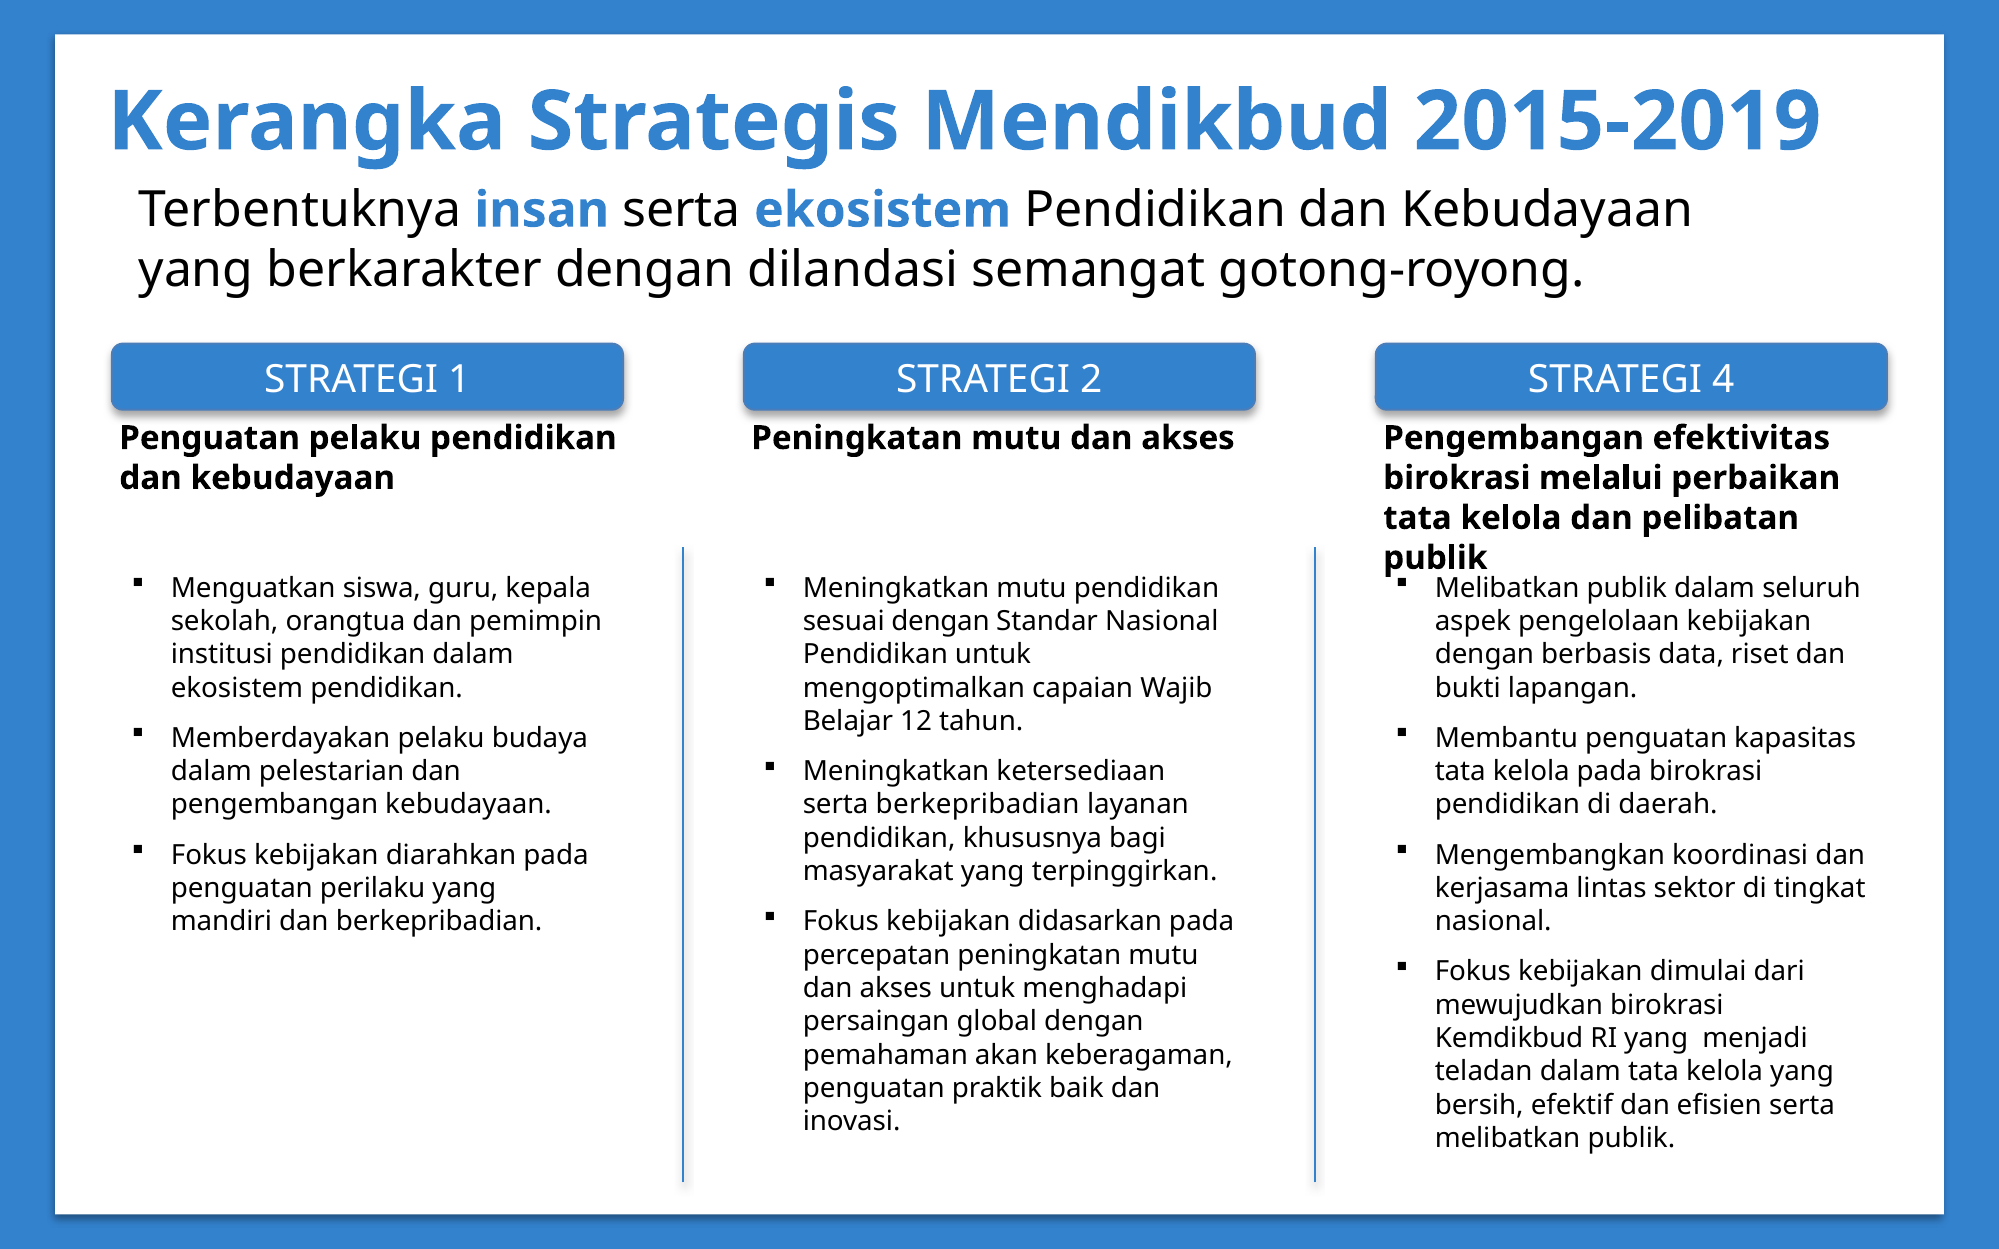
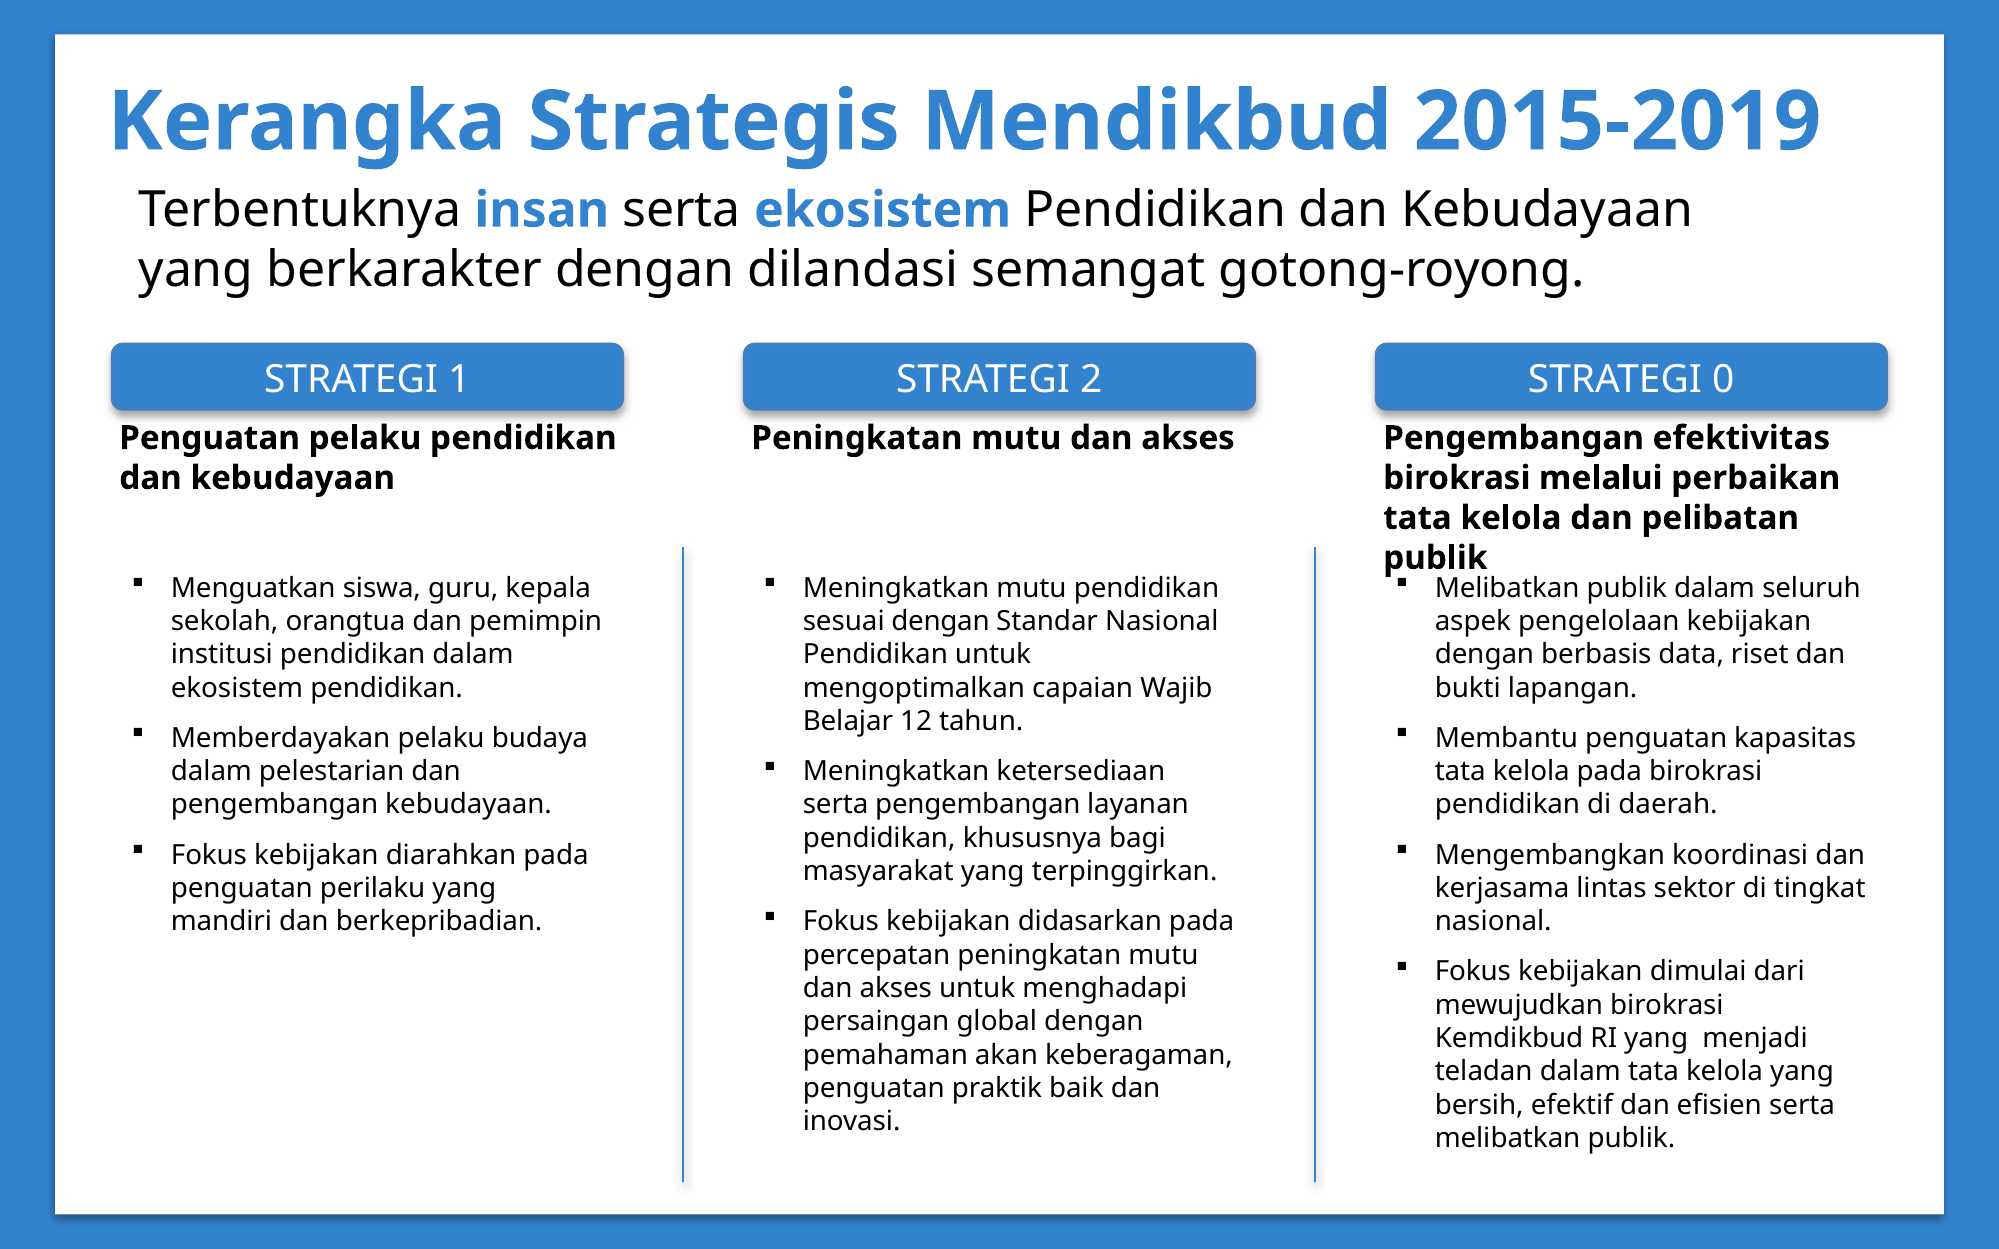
4: 4 -> 0
serta berkepribadian: berkepribadian -> pengembangan
